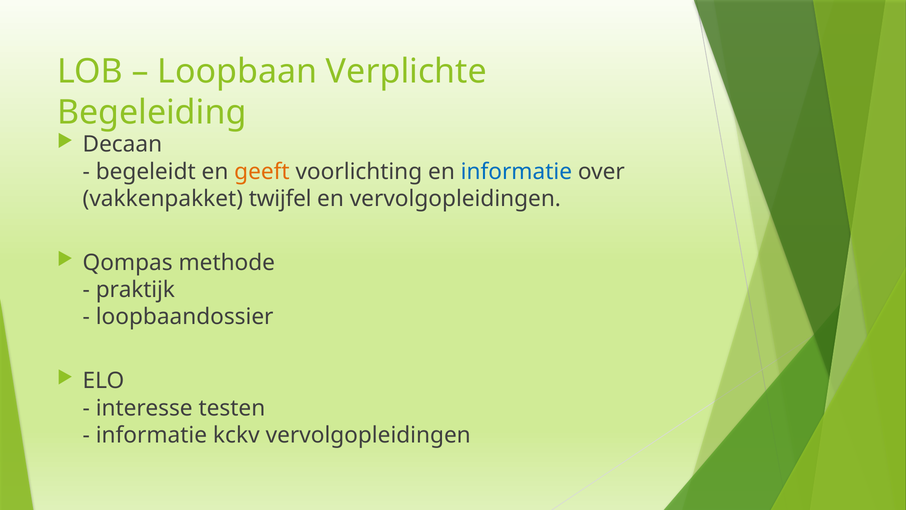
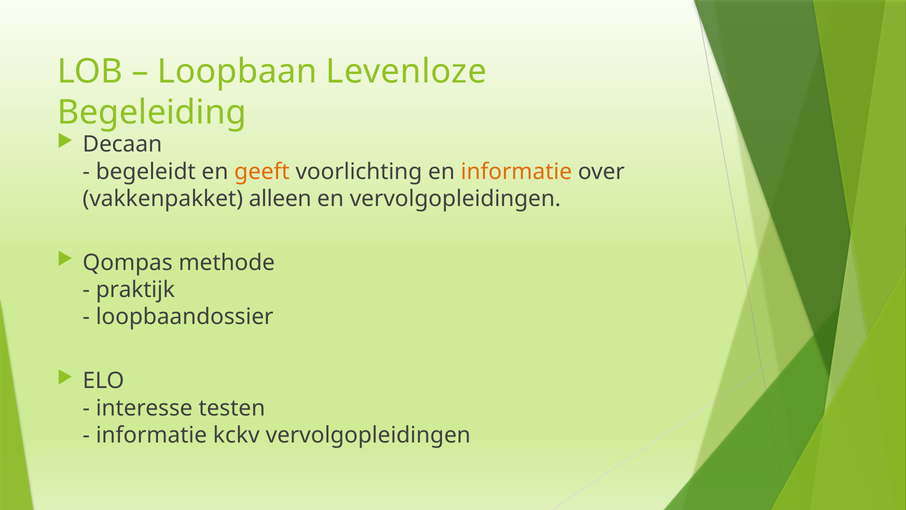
Verplichte: Verplichte -> Levenloze
informatie at (516, 171) colour: blue -> orange
twijfel: twijfel -> alleen
